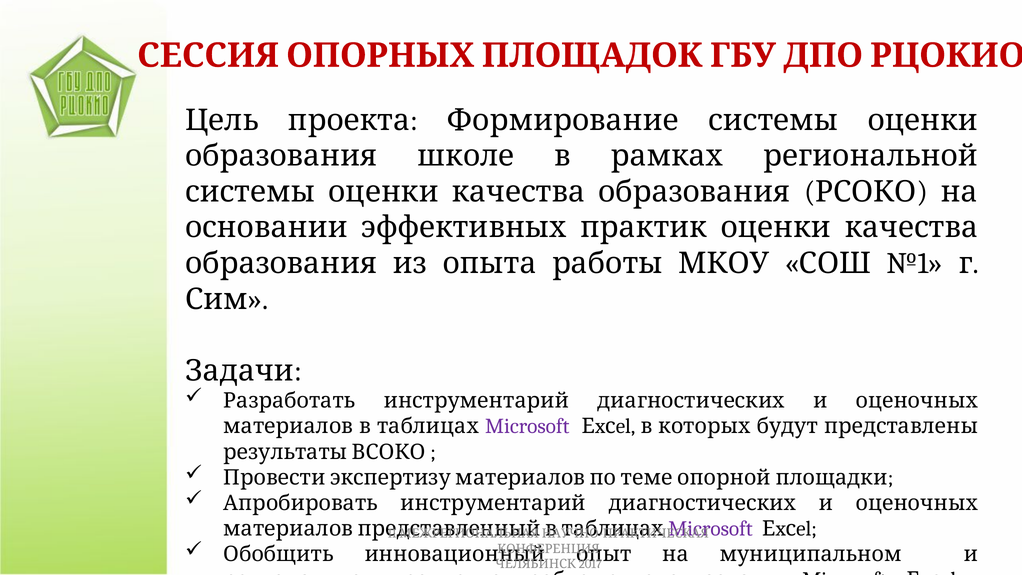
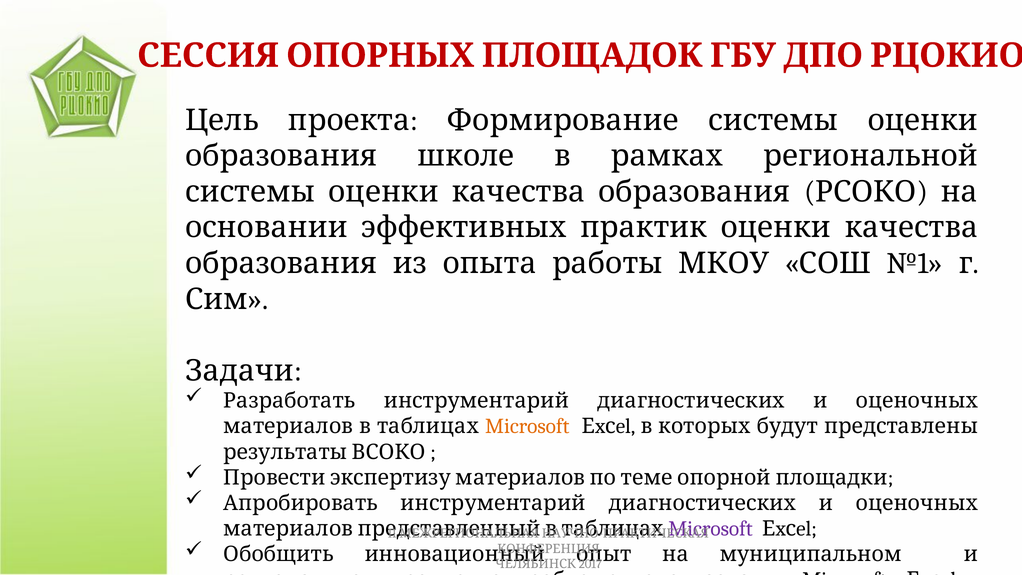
Microsoft at (527, 426) colour: purple -> orange
